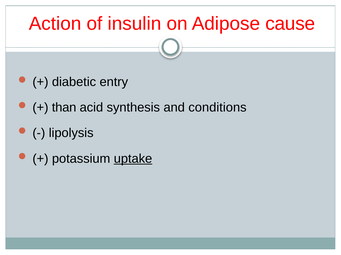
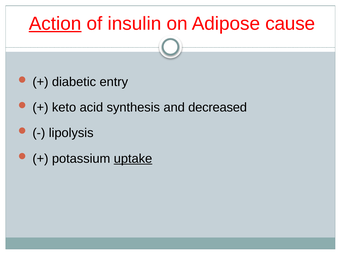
Action underline: none -> present
than: than -> keto
conditions: conditions -> decreased
